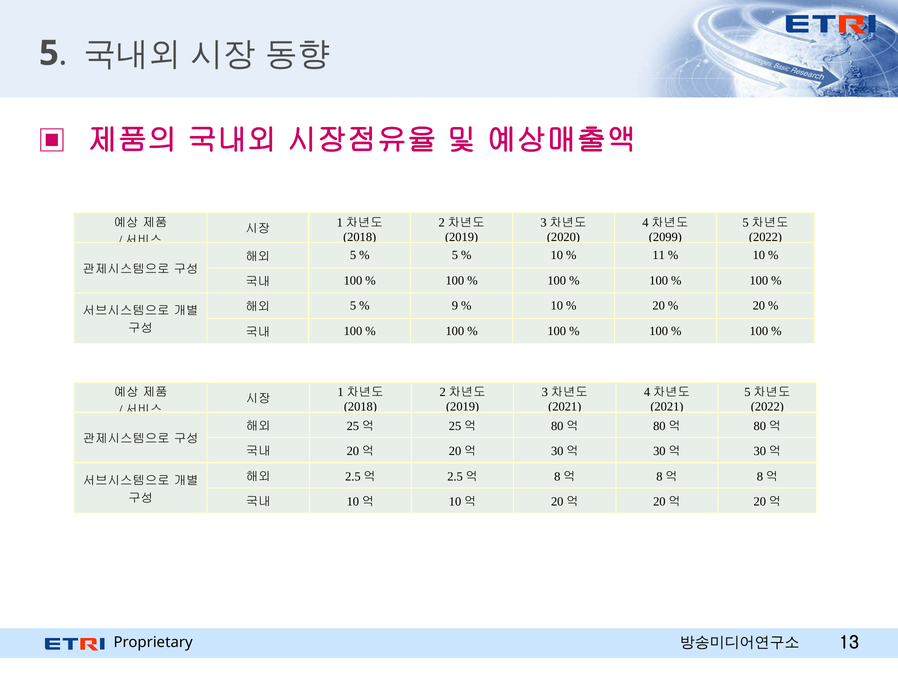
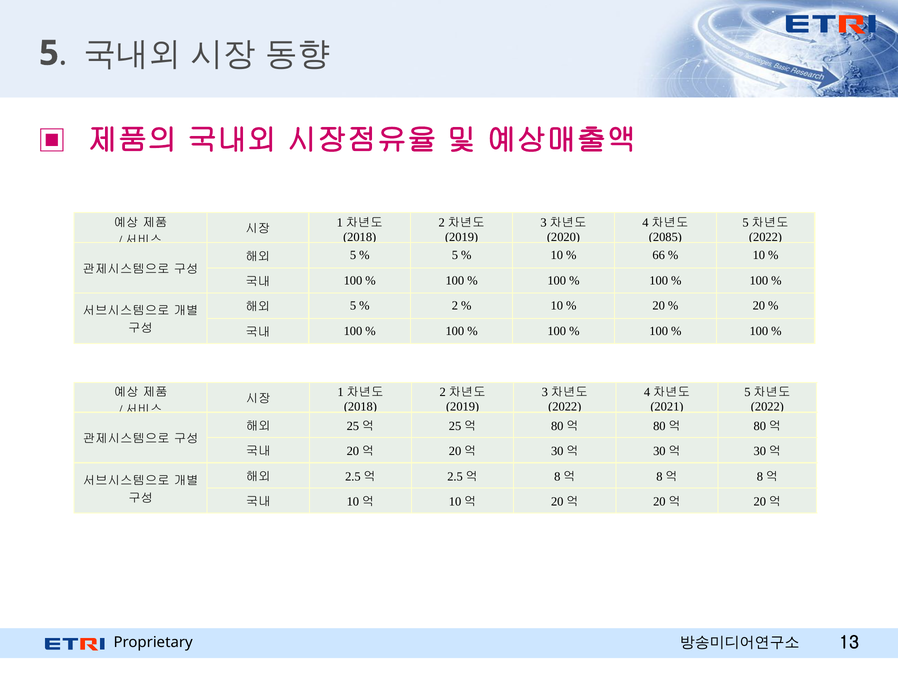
2099: 2099 -> 2085
11: 11 -> 66
9: 9 -> 2
2021 at (565, 407): 2021 -> 2022
